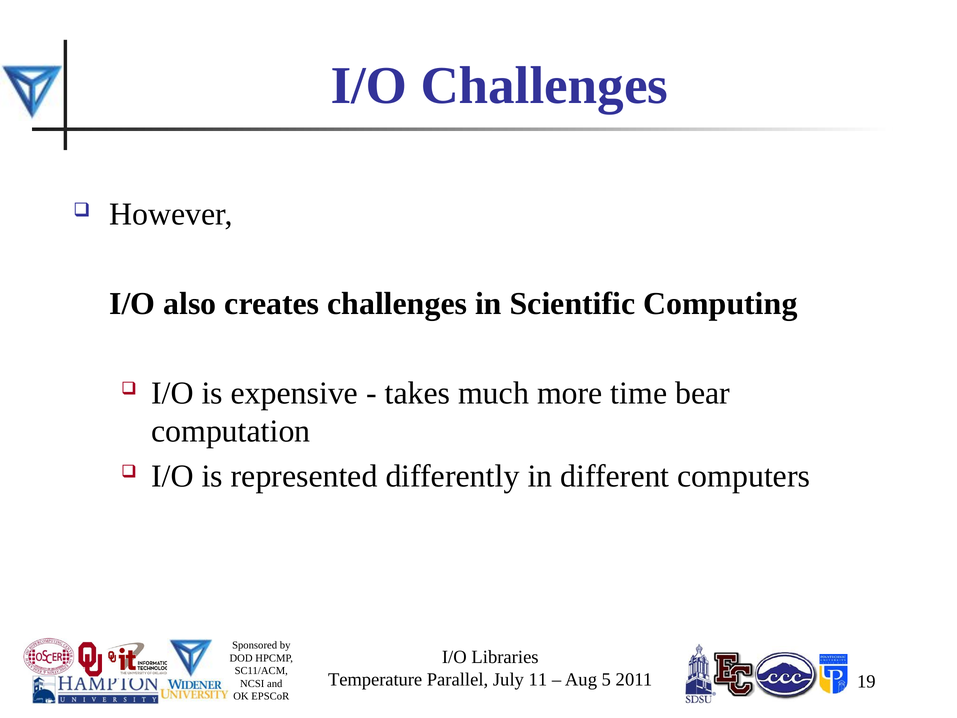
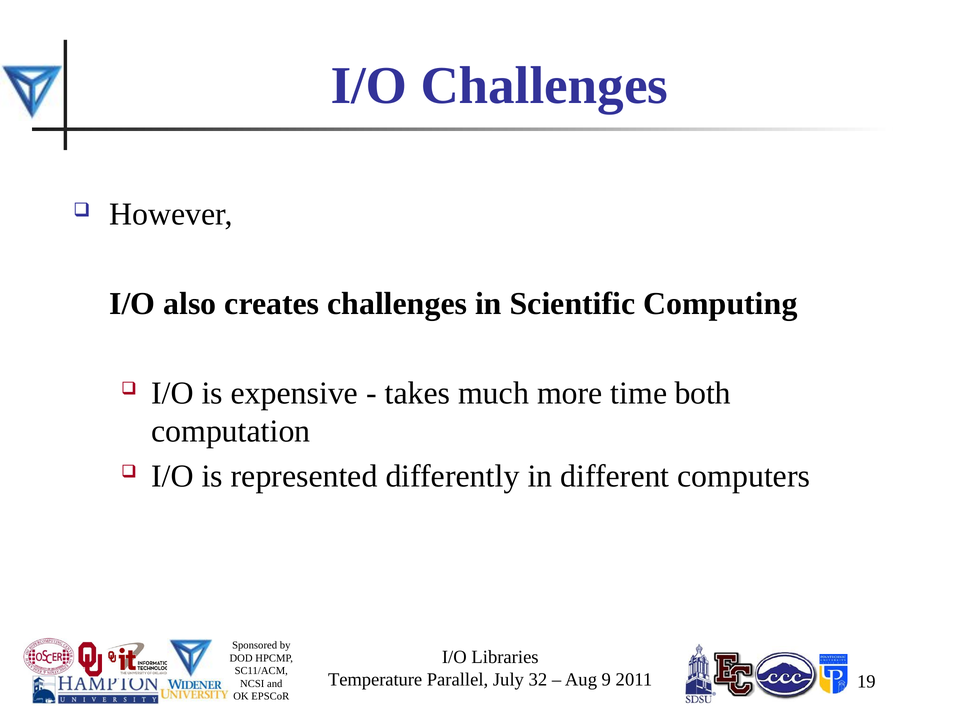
bear: bear -> both
11: 11 -> 32
5: 5 -> 9
